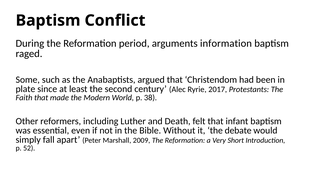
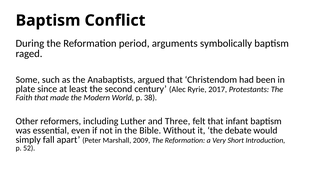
information: information -> symbolically
Death: Death -> Three
